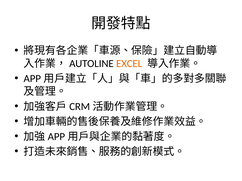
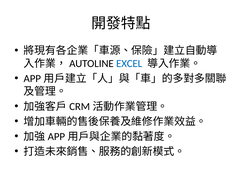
EXCEL colour: orange -> blue
